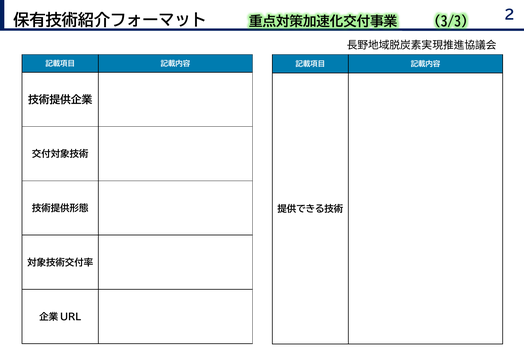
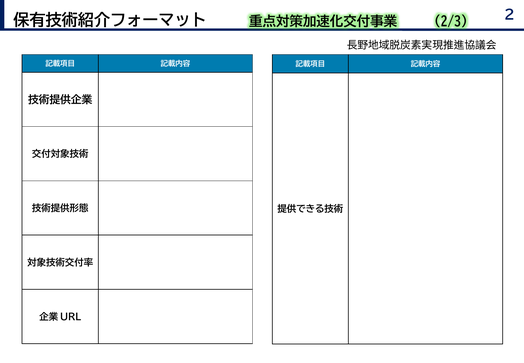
3/3: 3/3 -> 2/3
